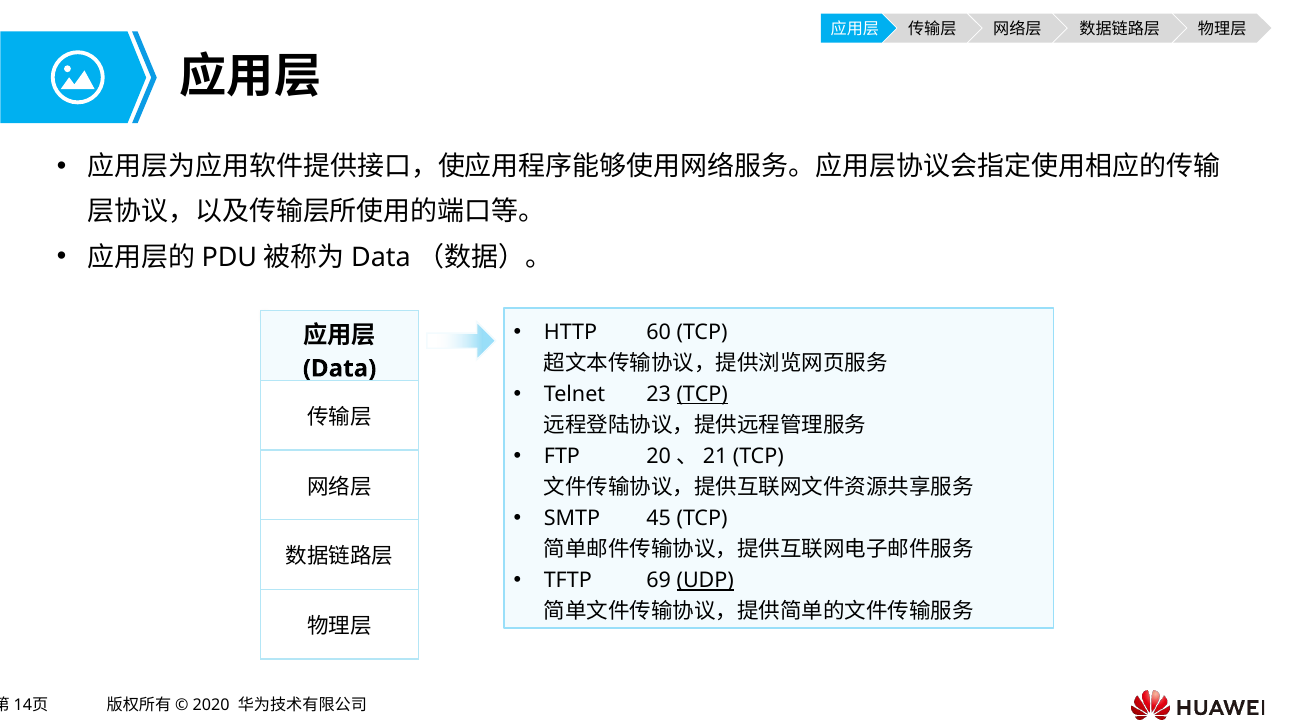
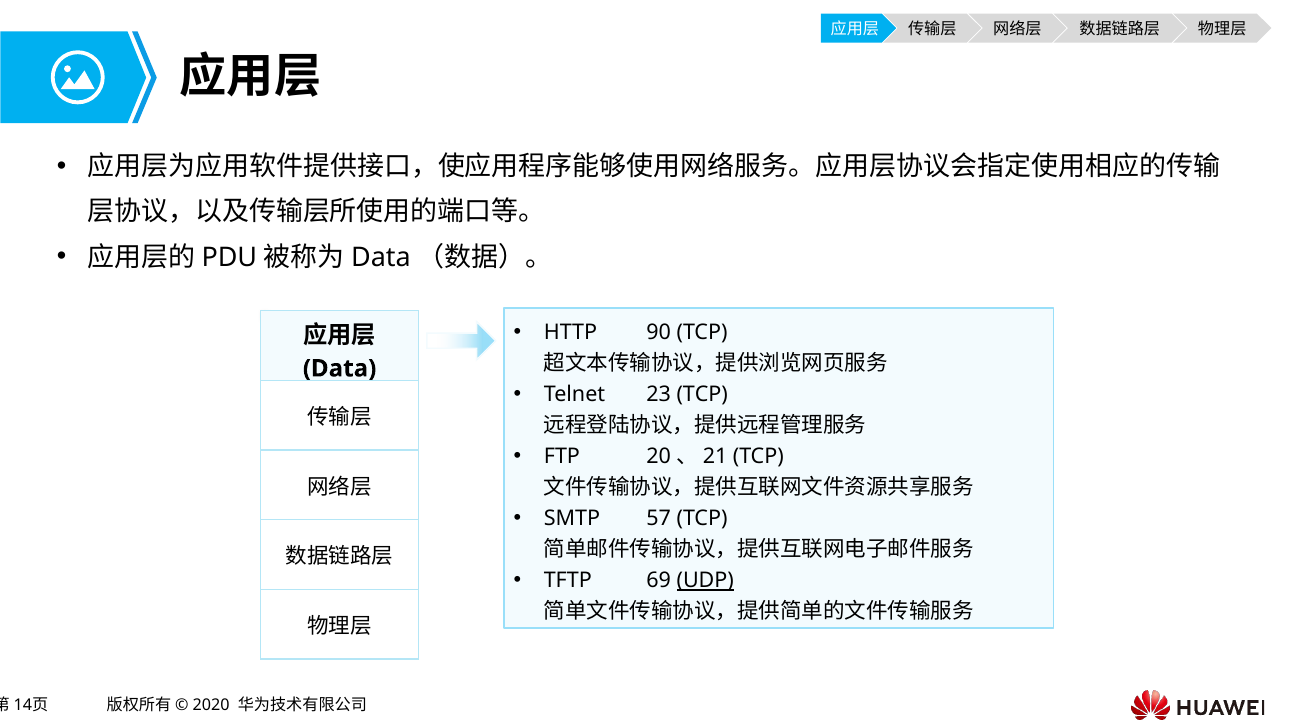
60: 60 -> 90
TCP at (702, 394) underline: present -> none
45: 45 -> 57
